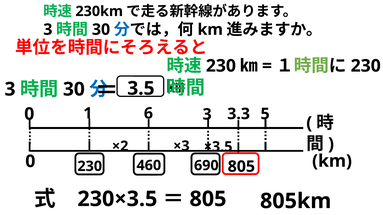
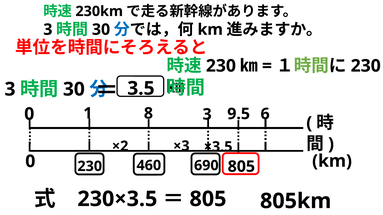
6: 6 -> 8
3.3: 3.3 -> 9.5
5: 5 -> 6
